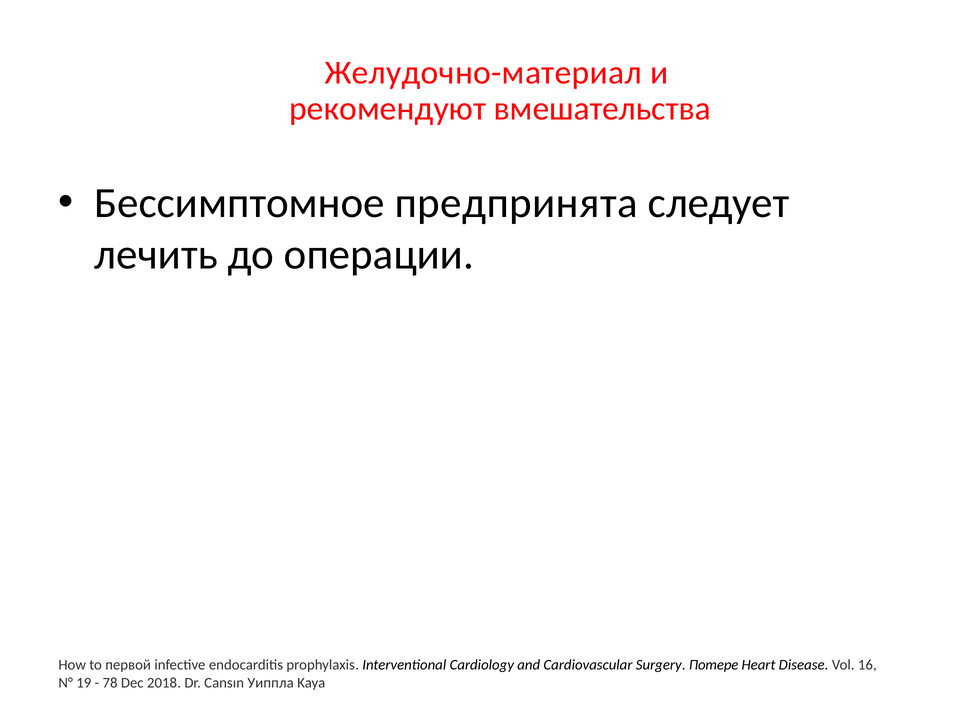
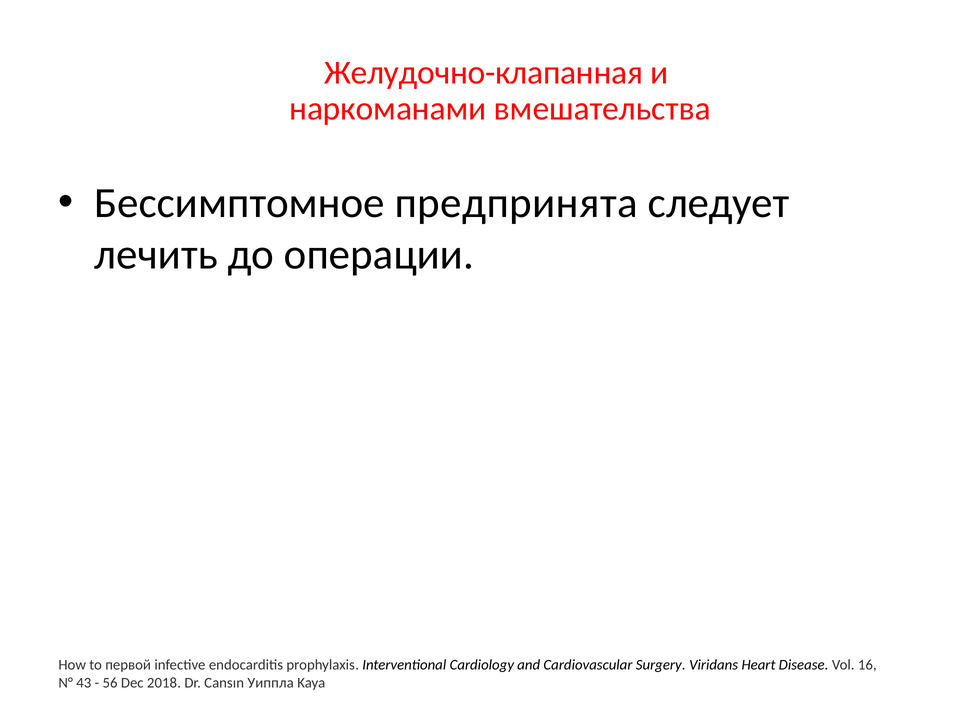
Желудочно-материал: Желудочно-материал -> Желудочно-клапанная
рекомендуют: рекомендуют -> наркоманами
Потере: Потере -> Viridans
19: 19 -> 43
78: 78 -> 56
